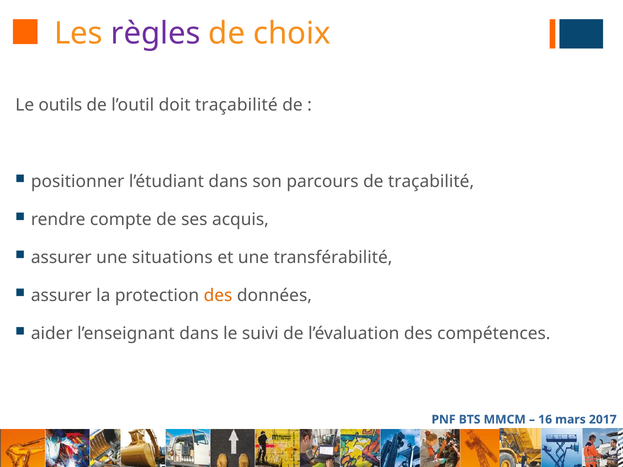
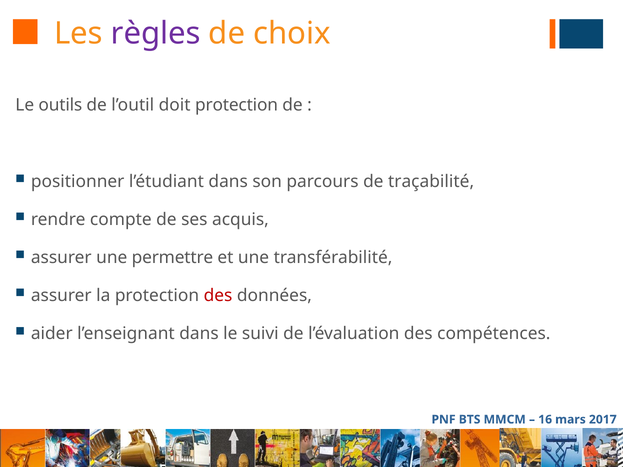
doit traçabilité: traçabilité -> protection
situations: situations -> permettre
des at (218, 296) colour: orange -> red
